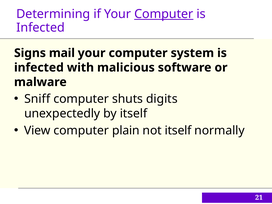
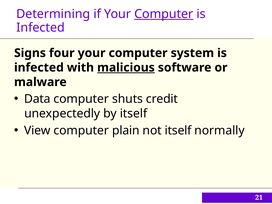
mail: mail -> four
malicious underline: none -> present
Sniff: Sniff -> Data
digits: digits -> credit
